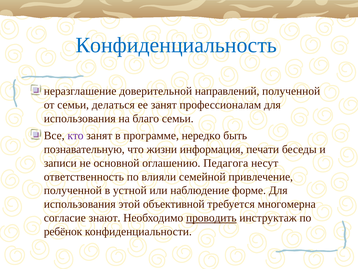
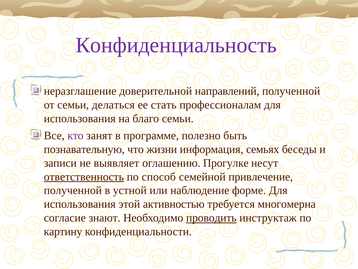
Конфиденциальность colour: blue -> purple
ее занят: занят -> стать
нередко: нередко -> полезно
печати: печати -> семьях
основной: основной -> выявляет
Педагога: Педагога -> Прогулке
ответственность underline: none -> present
влияли: влияли -> способ
объективной: объективной -> активностью
ребёнок: ребёнок -> картину
